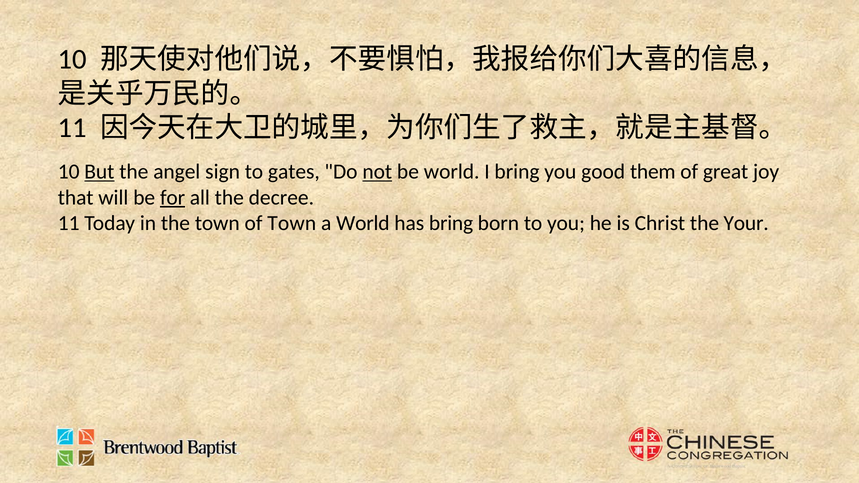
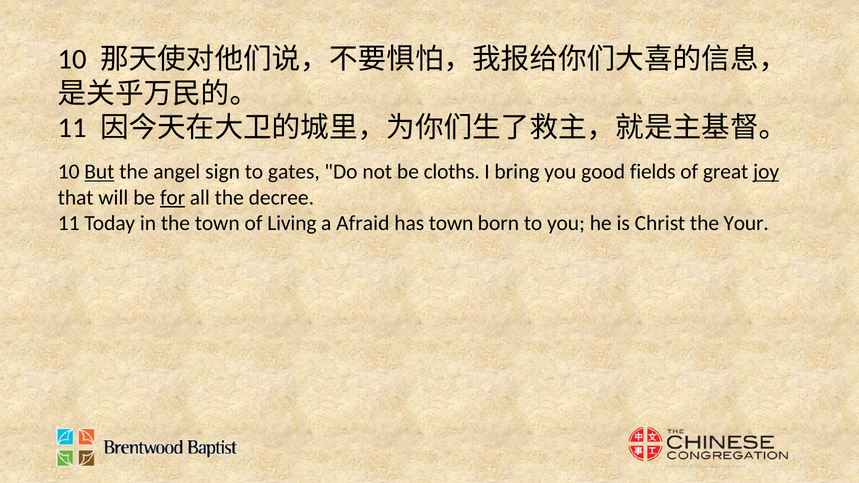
not underline: present -> none
be world: world -> cloths
them: them -> fields
joy underline: none -> present
of Town: Town -> Living
a World: World -> Afraid
has bring: bring -> town
